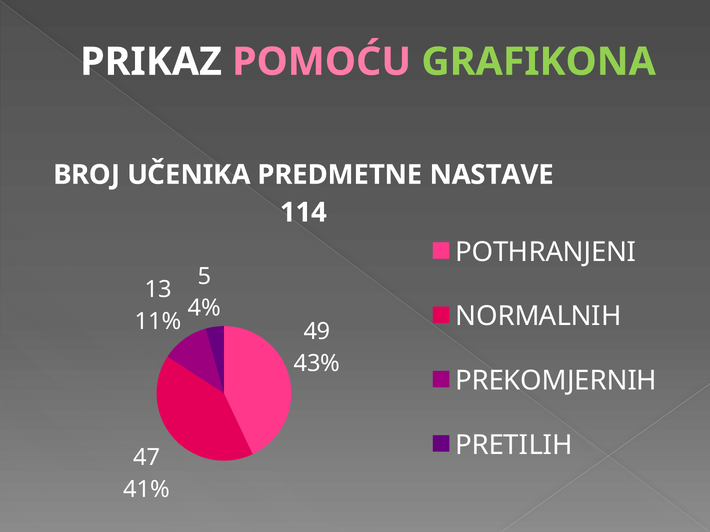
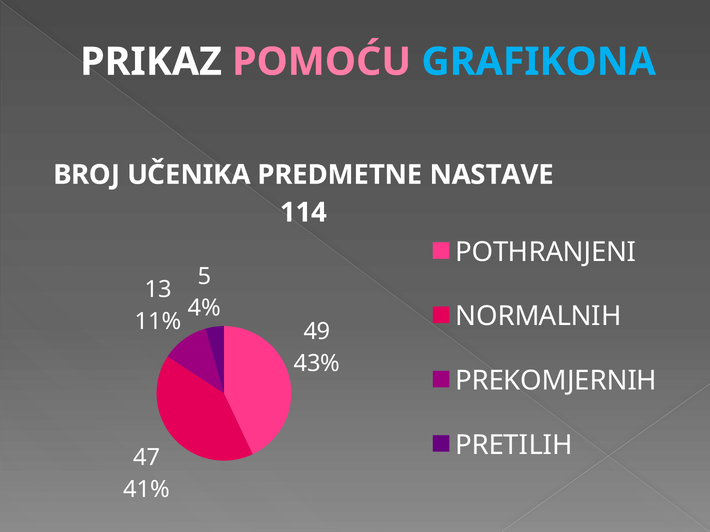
GRAFIKONA colour: light green -> light blue
